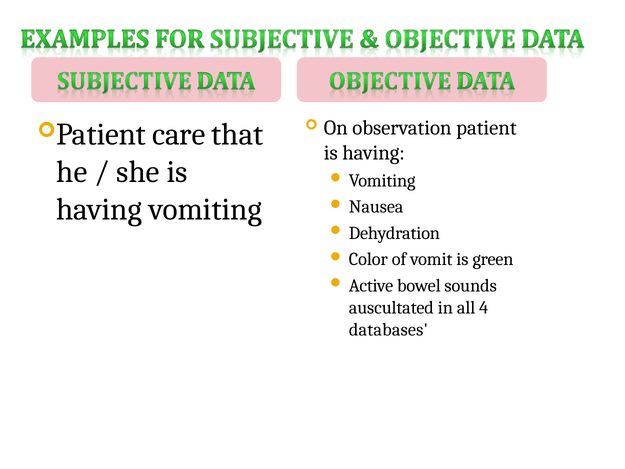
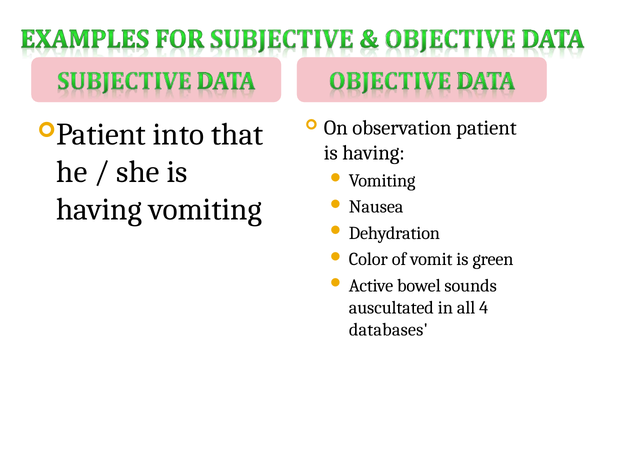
care: care -> into
